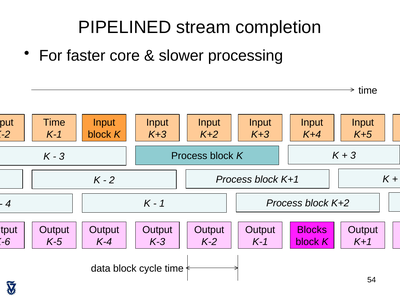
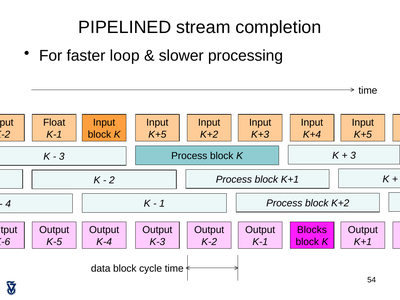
core: core -> loop
Time at (54, 122): Time -> Float
K+3 at (157, 134): K+3 -> K+5
